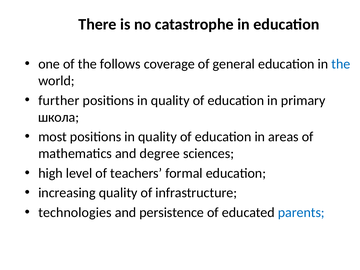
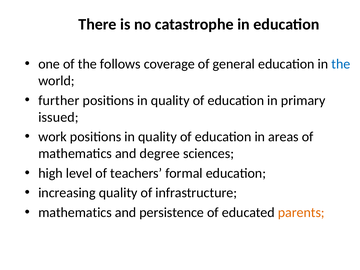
школа: школа -> issued
most: most -> work
technologies at (75, 212): technologies -> mathematics
parents colour: blue -> orange
